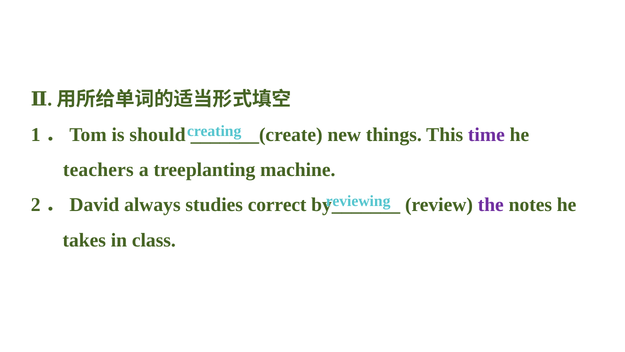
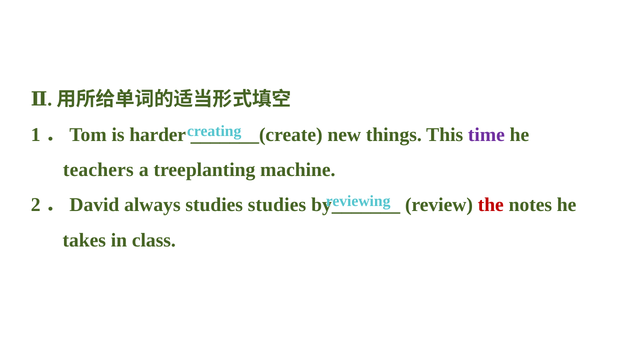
should: should -> harder
studies correct: correct -> studies
the colour: purple -> red
